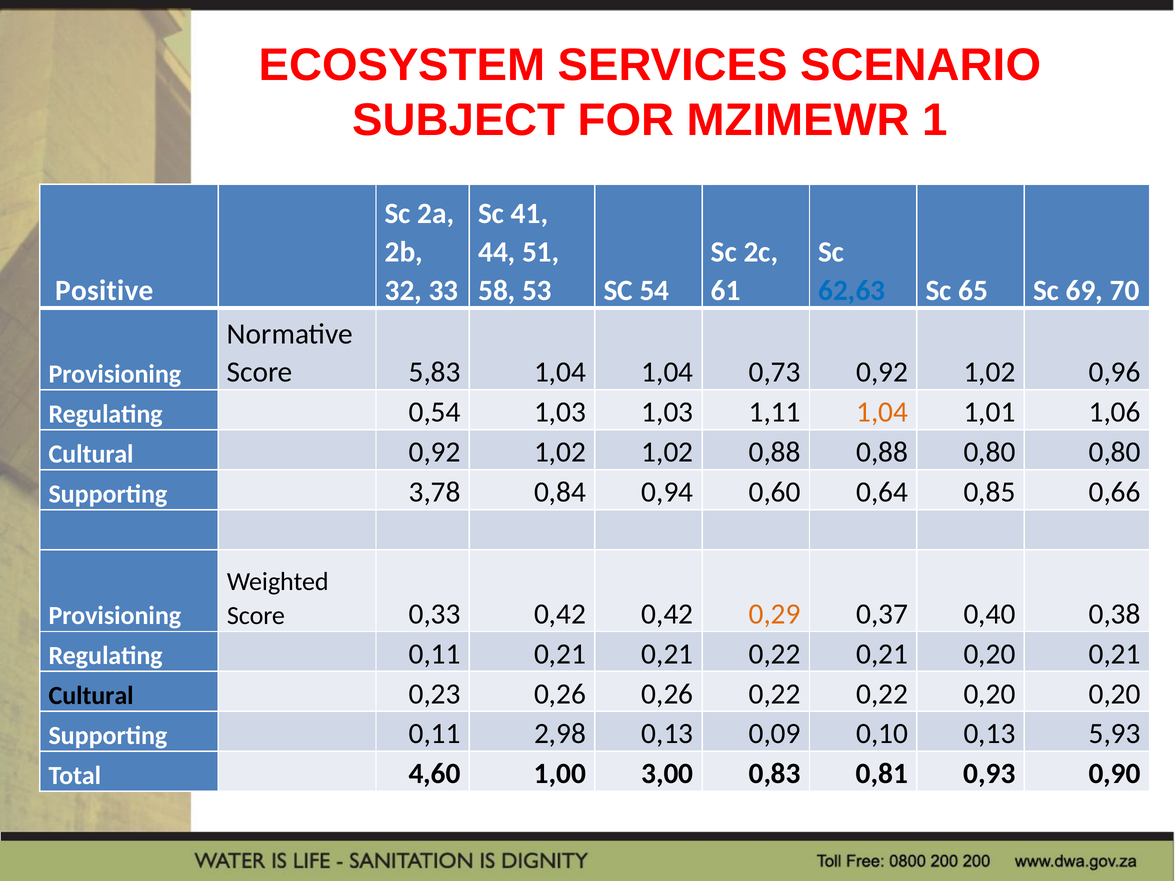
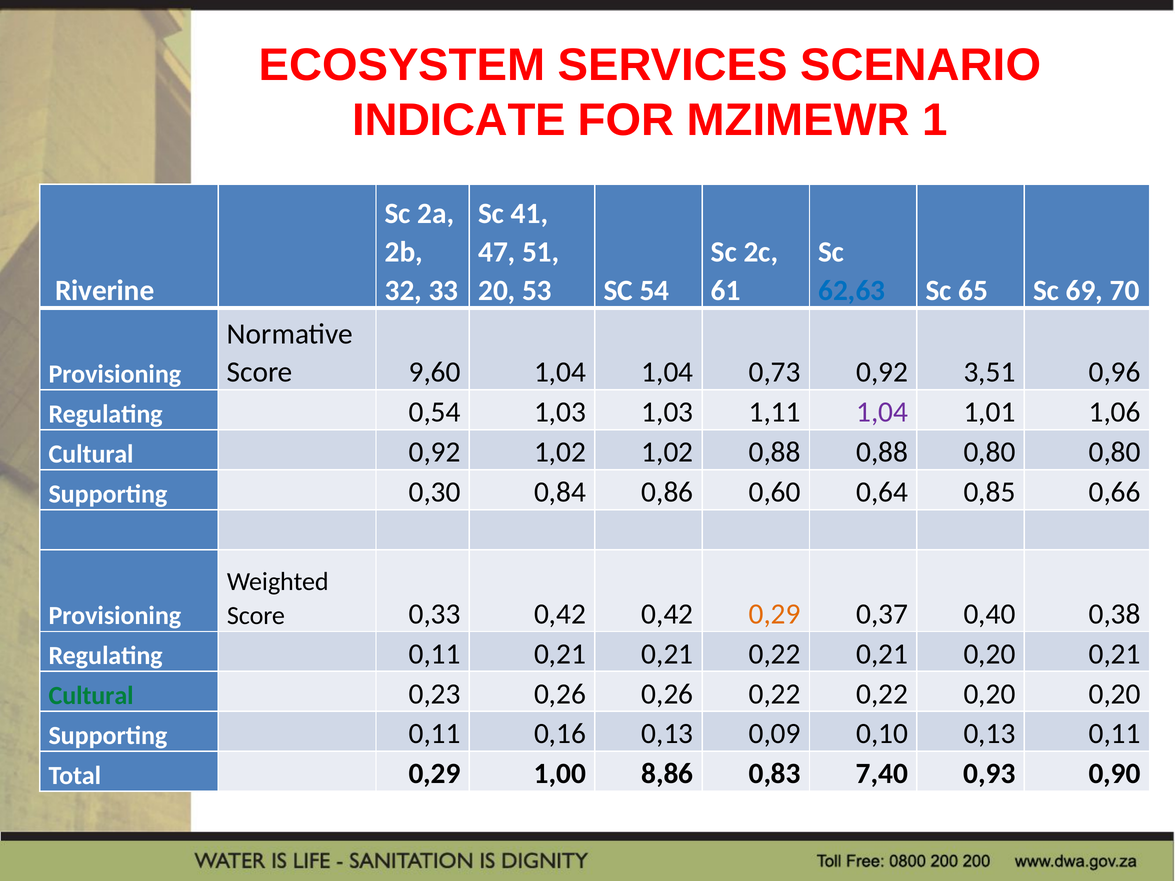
SUBJECT: SUBJECT -> INDICATE
44: 44 -> 47
Positive: Positive -> Riverine
58: 58 -> 20
5,83: 5,83 -> 9,60
0,73 0,92 1,02: 1,02 -> 3,51
1,04 at (882, 412) colour: orange -> purple
3,78: 3,78 -> 0,30
0,94: 0,94 -> 0,86
Cultural at (91, 696) colour: black -> green
2,98: 2,98 -> 0,16
0,13 5,93: 5,93 -> 0,11
Total 4,60: 4,60 -> 0,29
3,00: 3,00 -> 8,86
0,81: 0,81 -> 7,40
